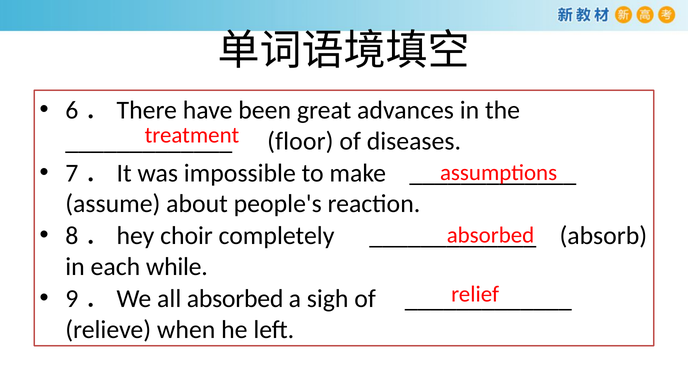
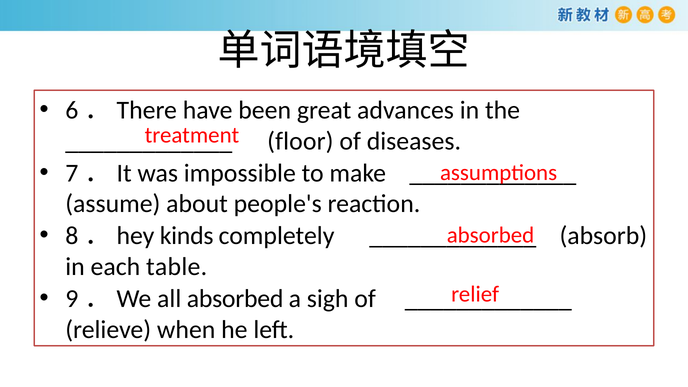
choir: choir -> kinds
while: while -> table
